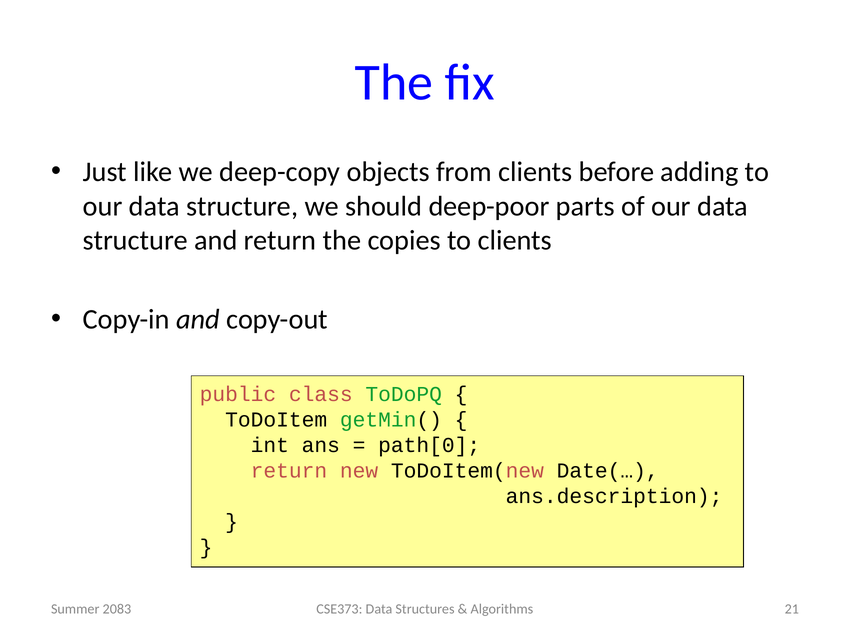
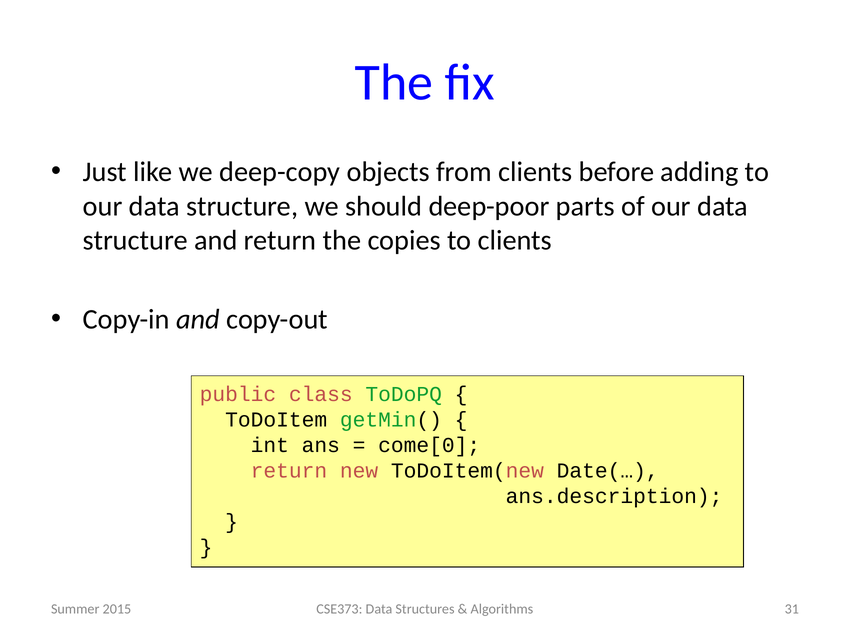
path[0: path[0 -> come[0
21: 21 -> 31
2083: 2083 -> 2015
